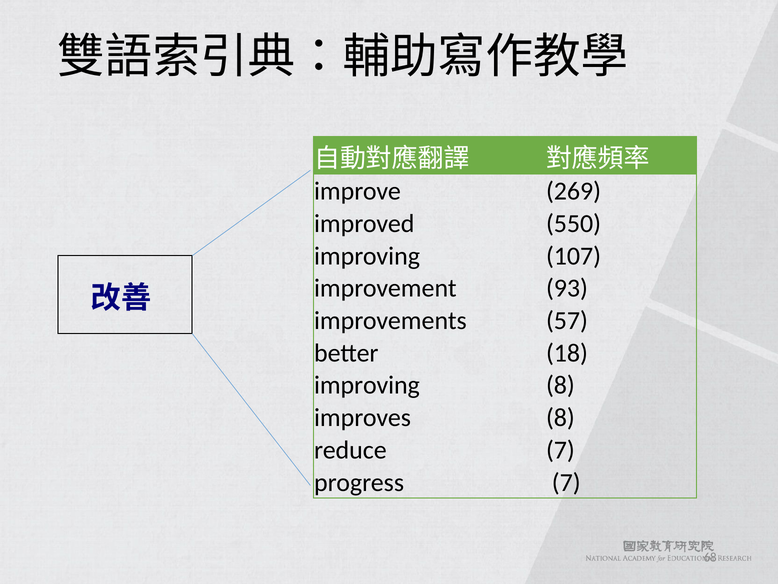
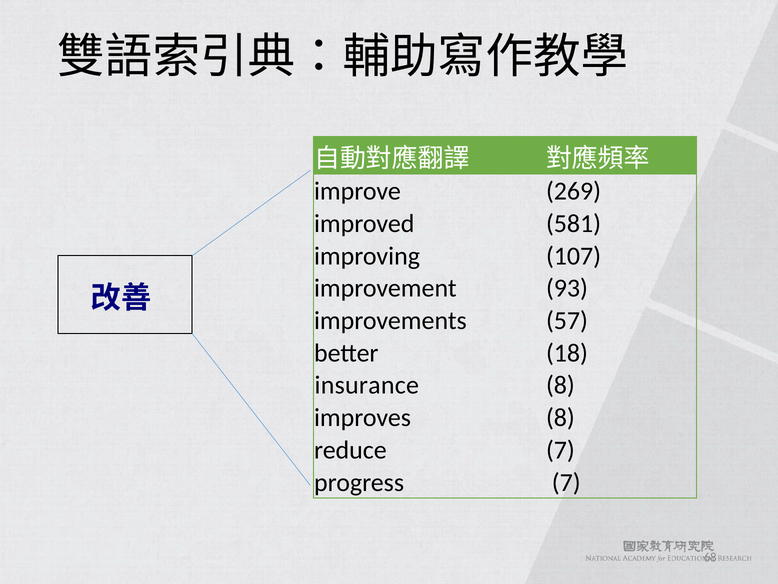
550: 550 -> 581
improving at (367, 385): improving -> insurance
